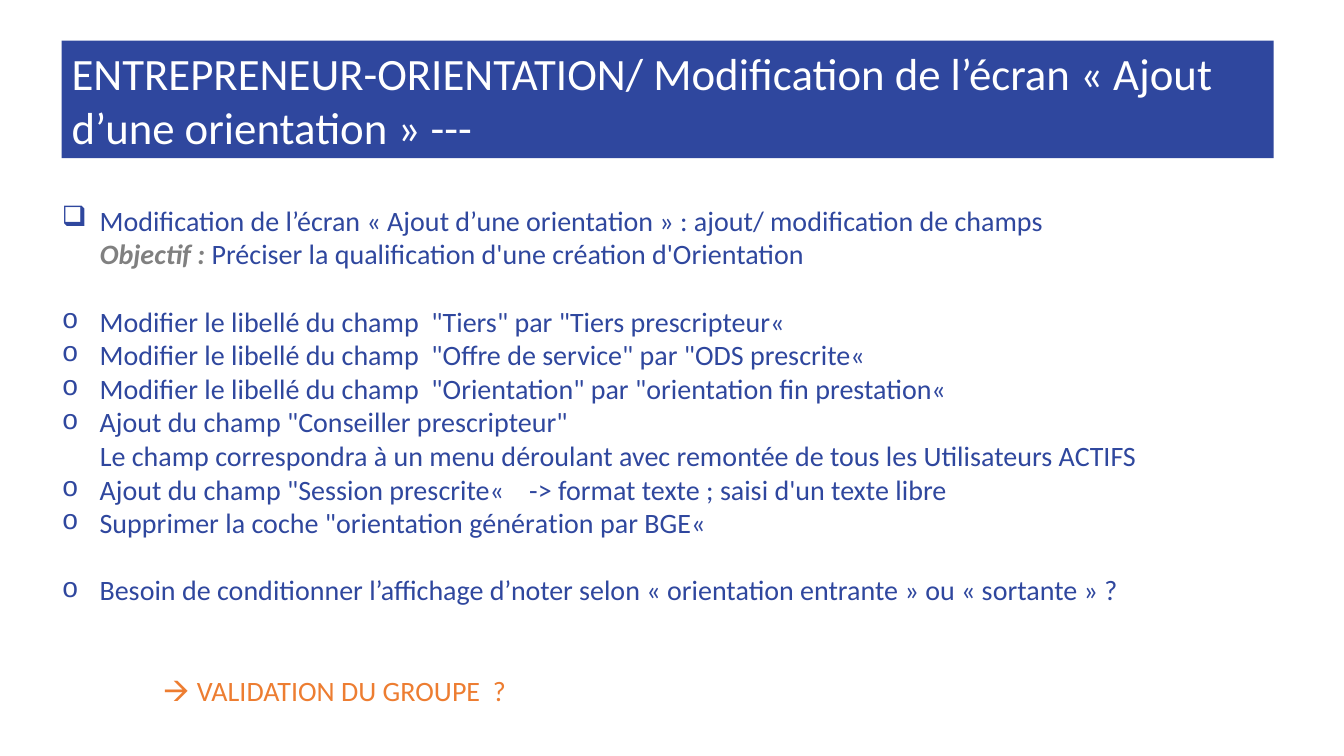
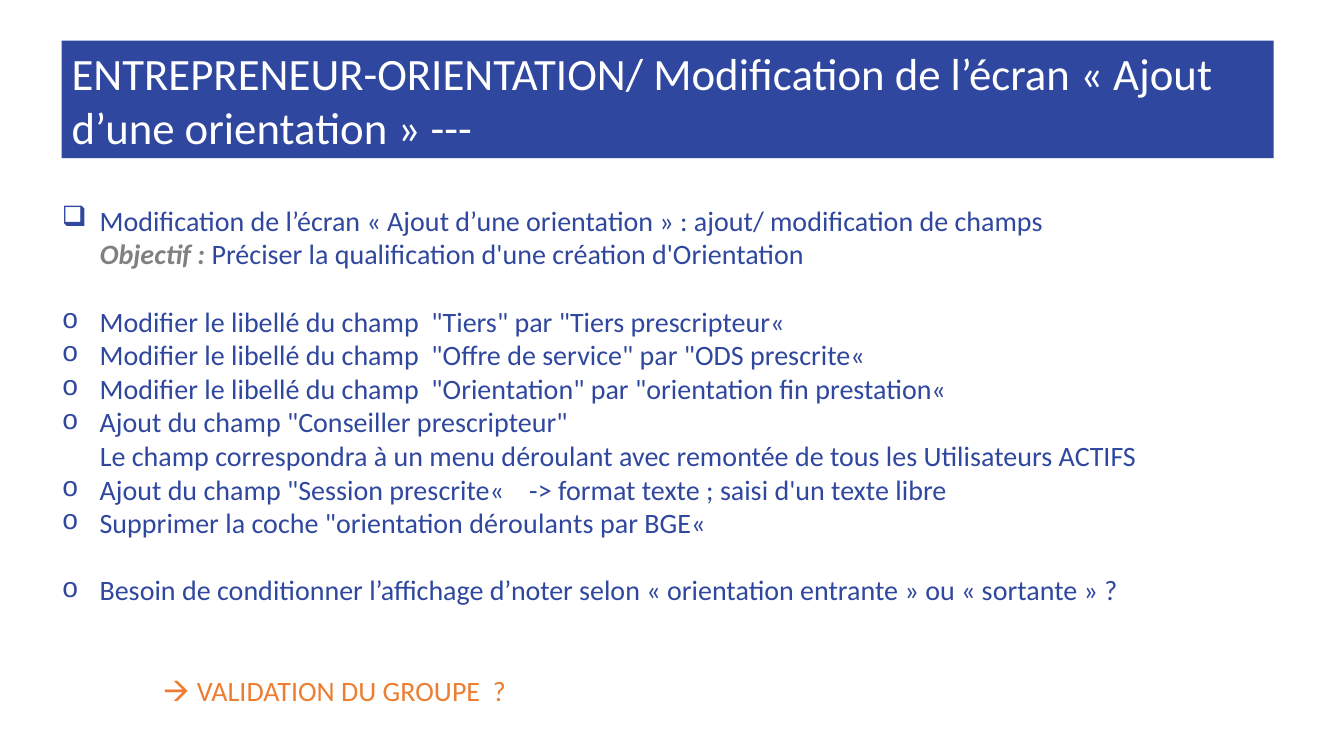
génération: génération -> déroulants
